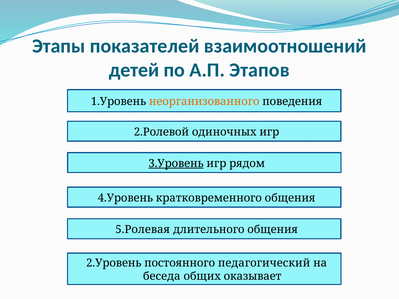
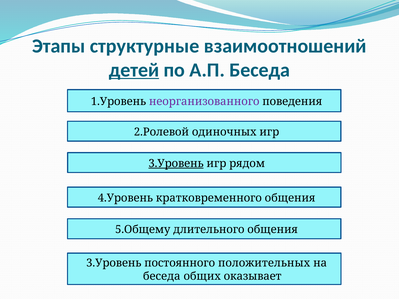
показателей: показателей -> структурные
детей underline: none -> present
А.П Этапов: Этапов -> Беседа
неорганизованного colour: orange -> purple
5.Ролевая: 5.Ролевая -> 5.Общему
2.Уровень at (114, 263): 2.Уровень -> 3.Уровень
педагогический: педагогический -> положительных
